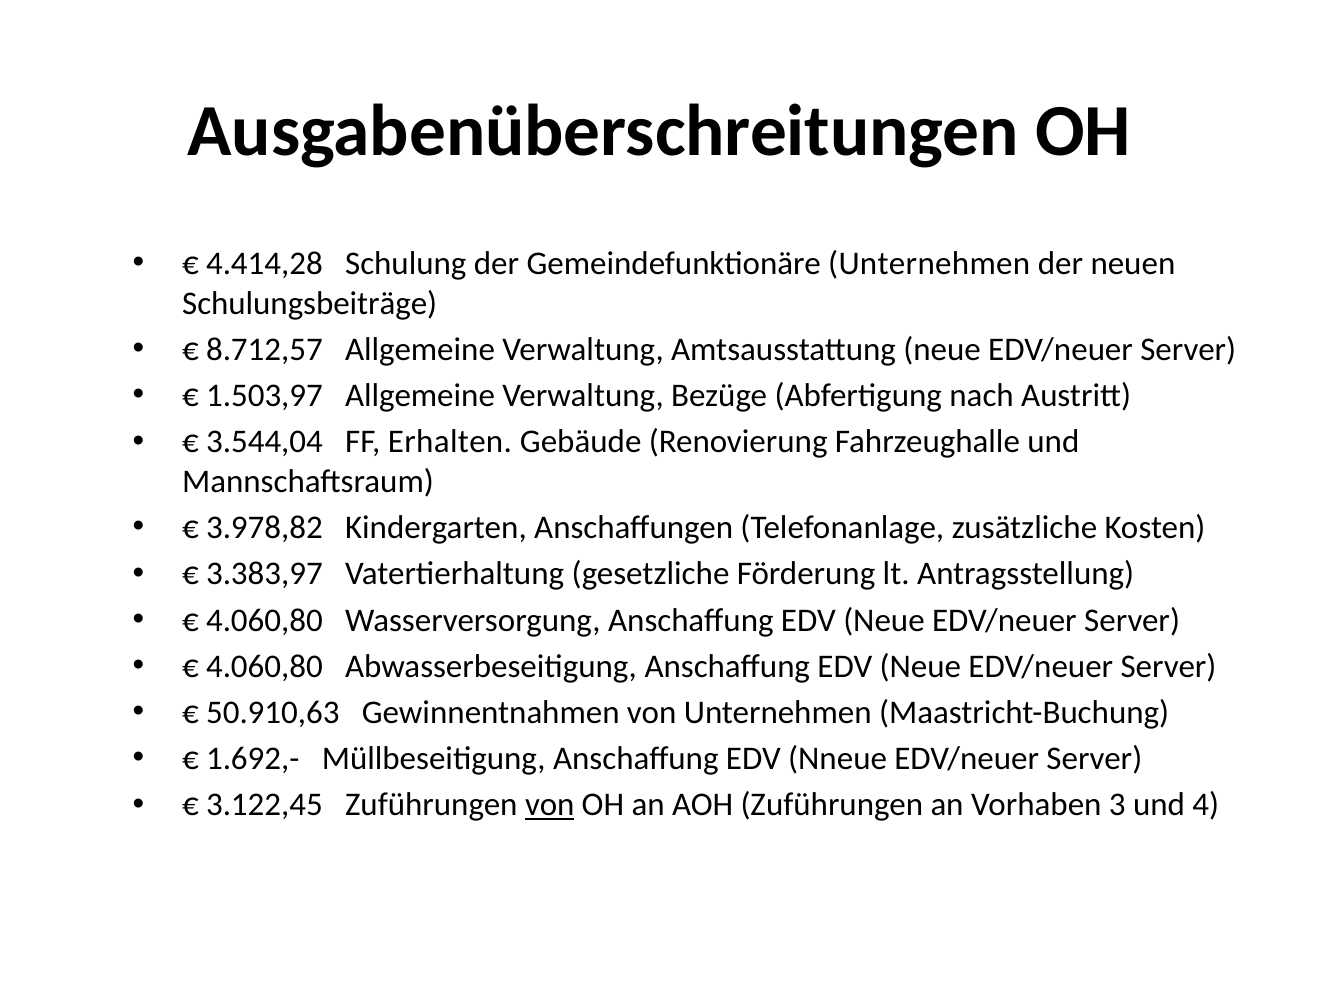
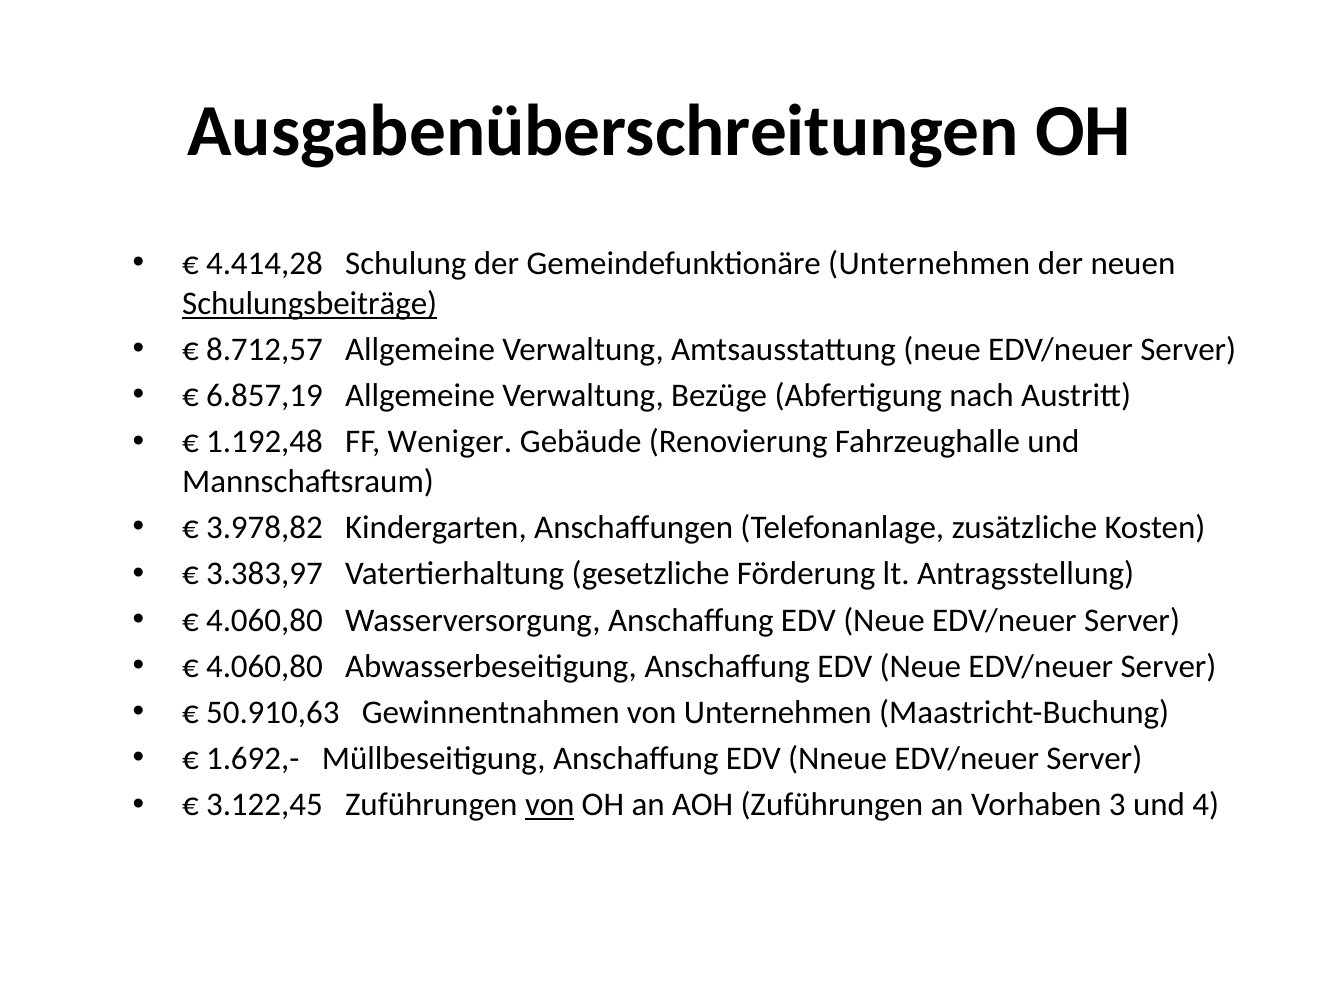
Schulungsbeiträge underline: none -> present
1.503,97: 1.503,97 -> 6.857,19
3.544,04: 3.544,04 -> 1.192,48
Erhalten: Erhalten -> Weniger
